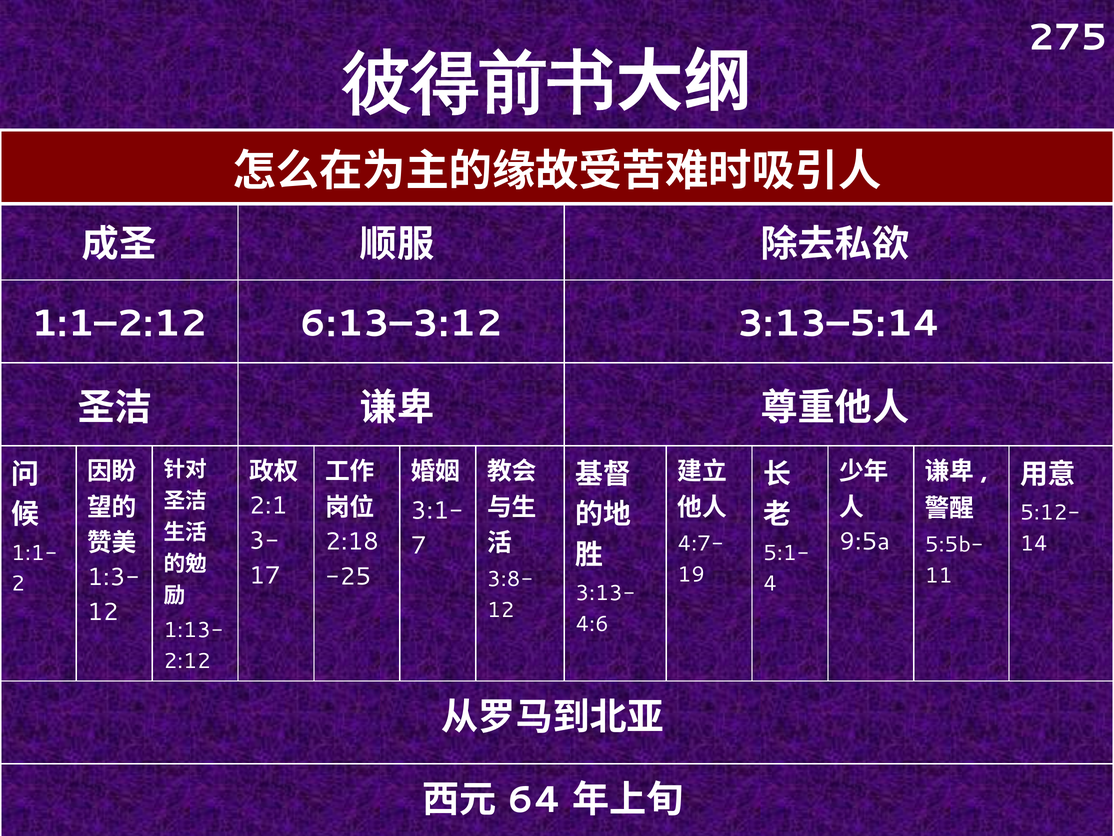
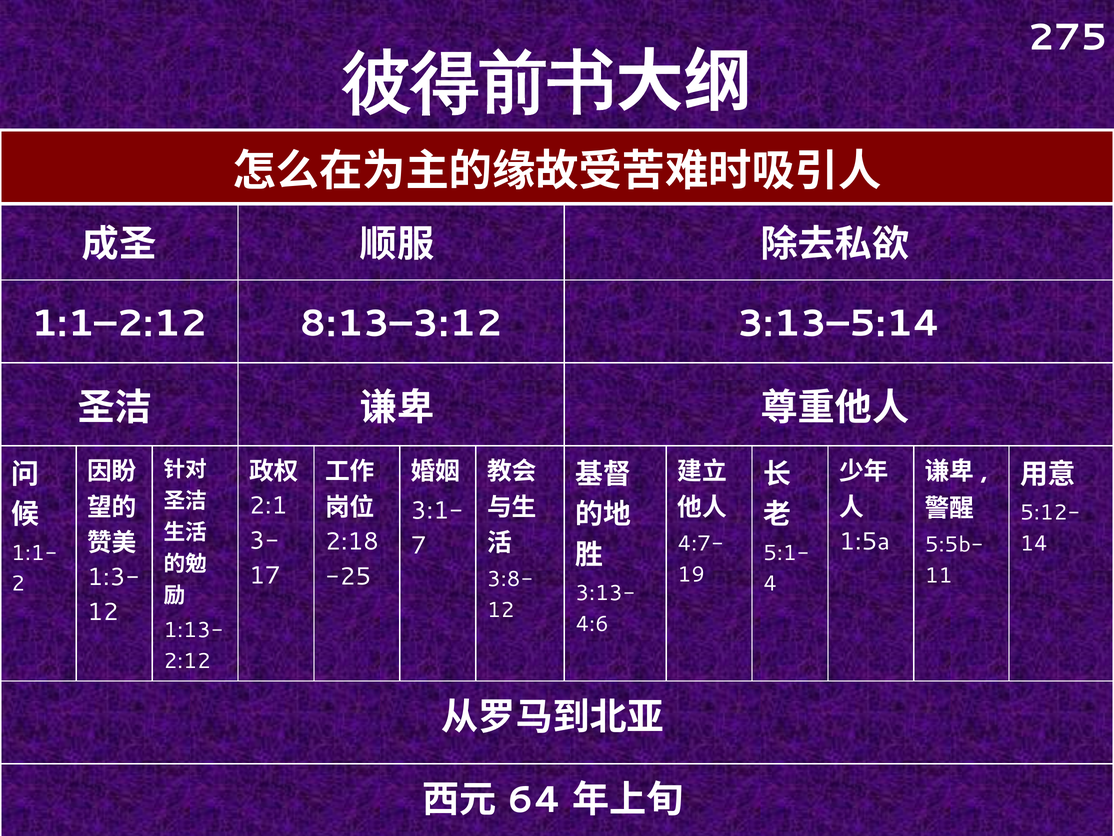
6:13–3:12: 6:13–3:12 -> 8:13–3:12
9:5a: 9:5a -> 1:5a
